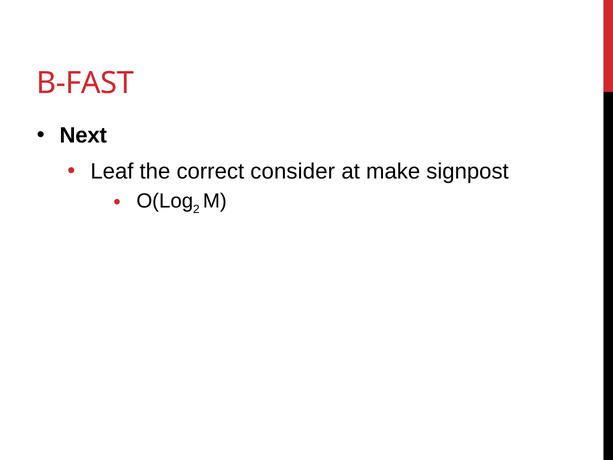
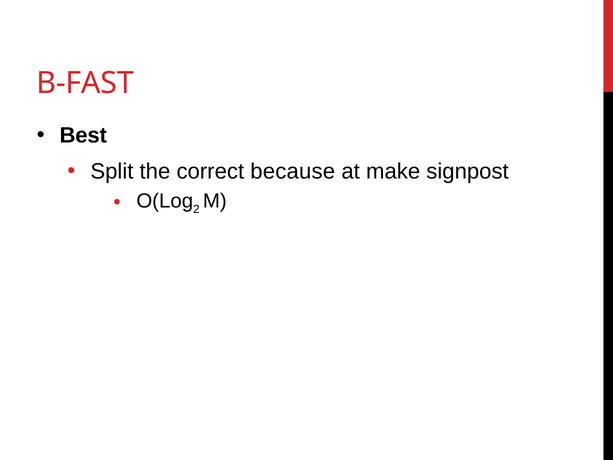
Next: Next -> Best
Leaf: Leaf -> Split
consider: consider -> because
